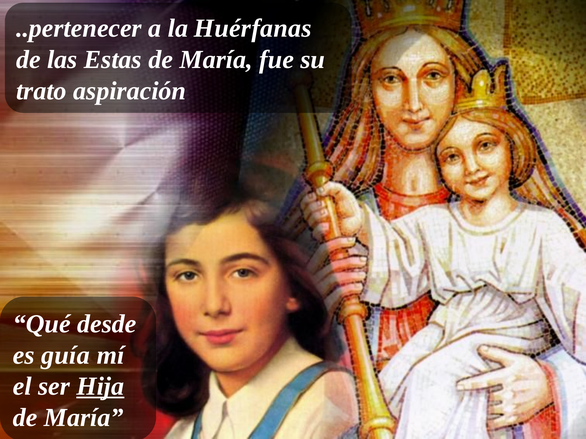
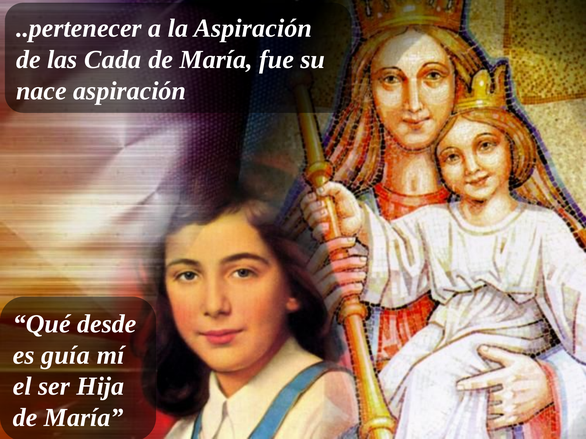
la Huérfanas: Huérfanas -> Aspiración
Estas: Estas -> Cada
trato: trato -> nace
Hija underline: present -> none
